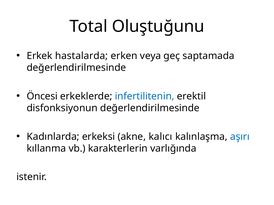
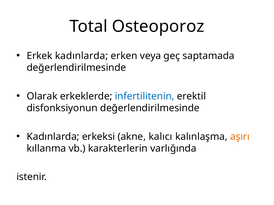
Oluştuğunu: Oluştuğunu -> Osteoporoz
Erkek hastalarda: hastalarda -> kadınlarda
Öncesi: Öncesi -> Olarak
aşırı colour: blue -> orange
